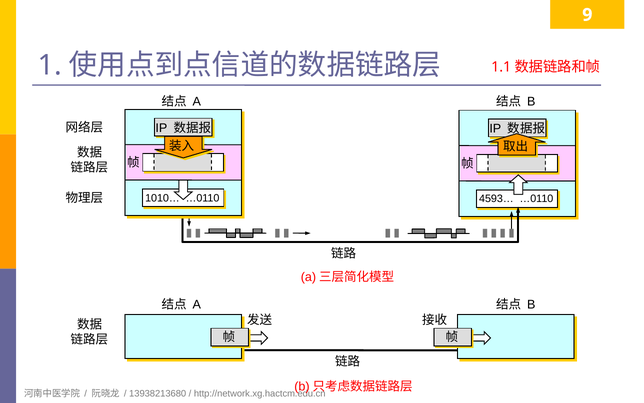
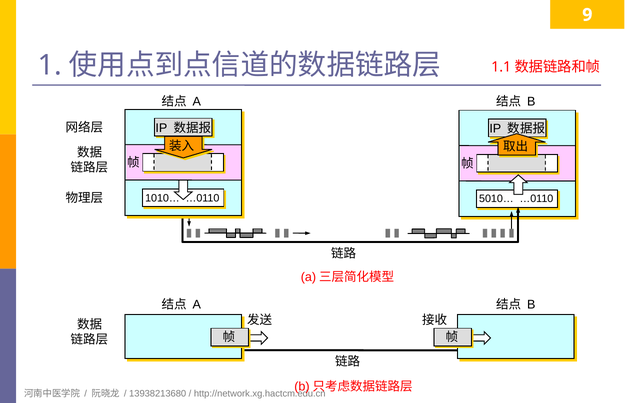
4593…: 4593… -> 5010…
